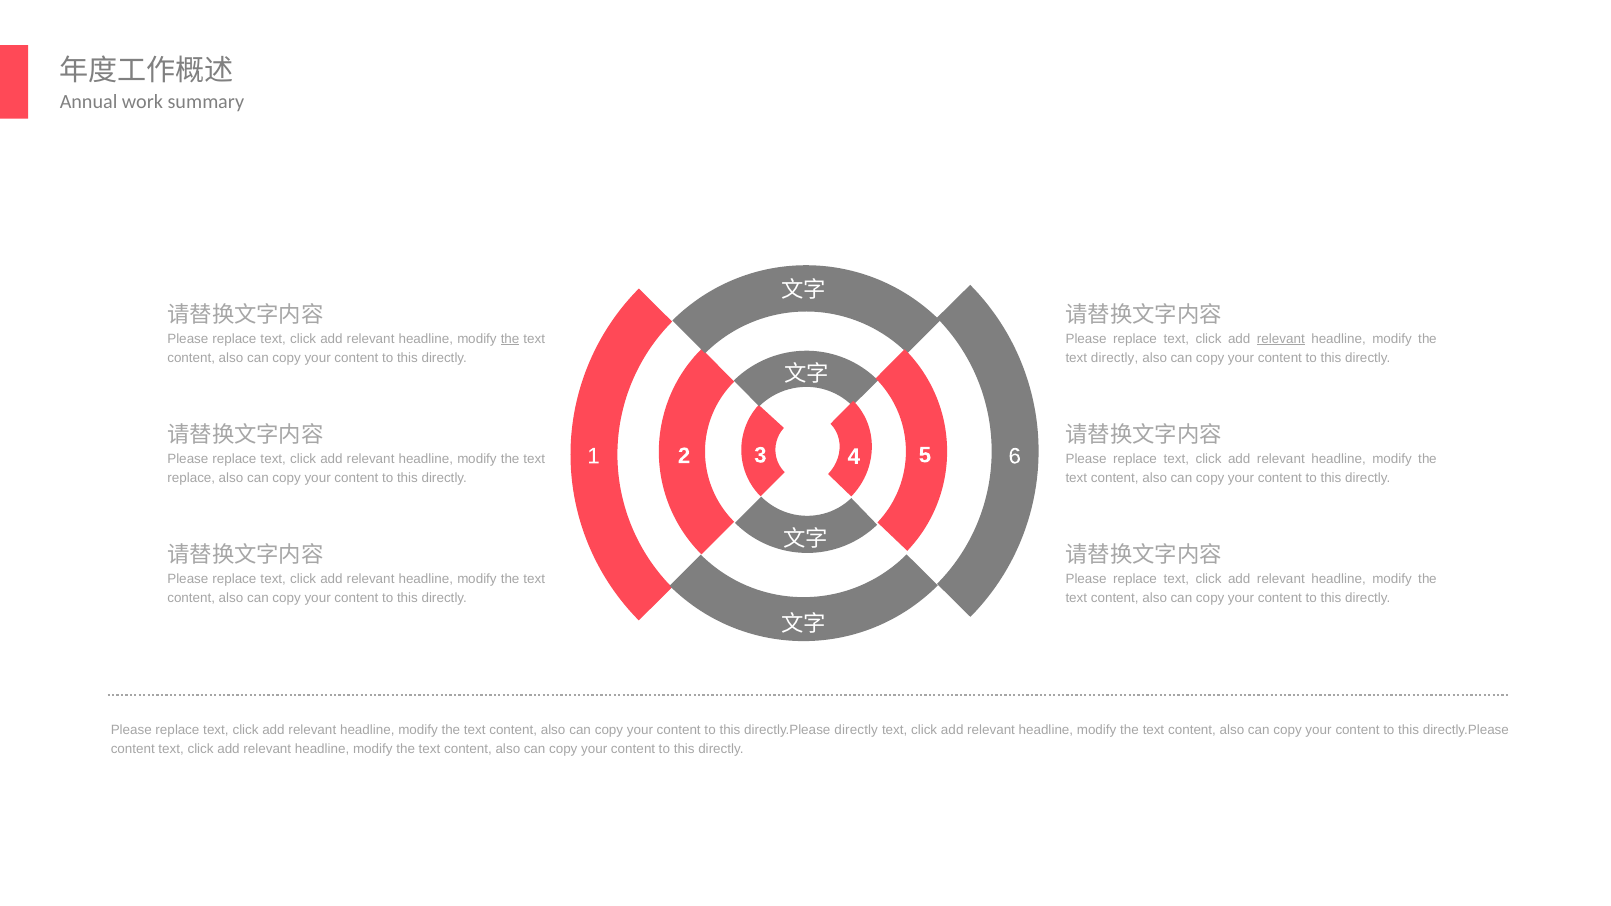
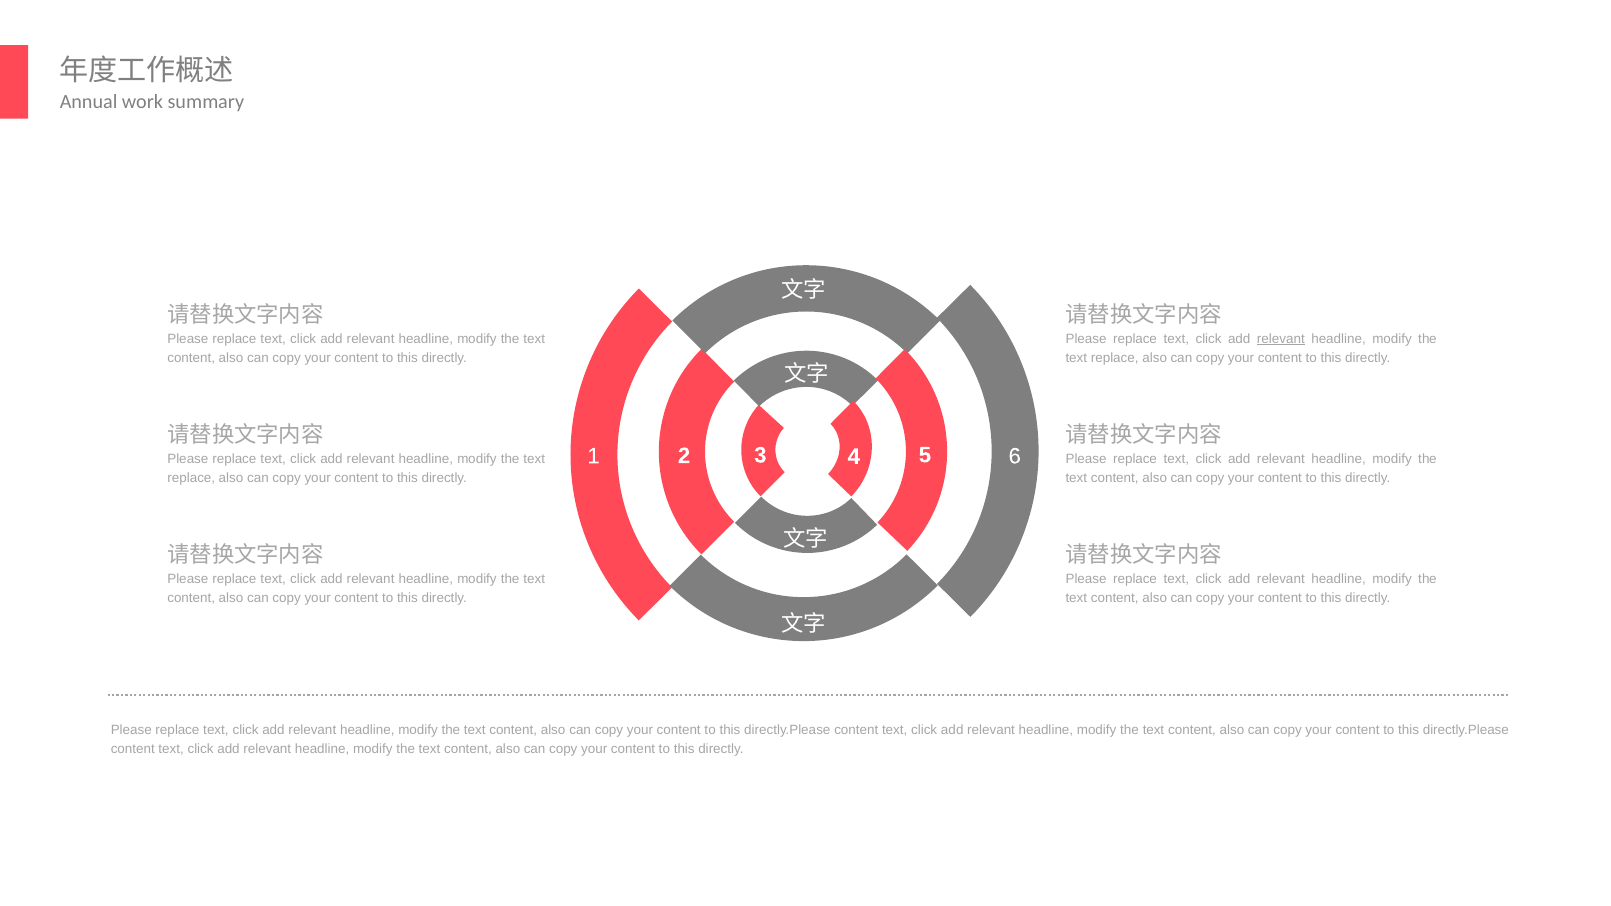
the at (510, 339) underline: present -> none
directly at (1115, 358): directly -> replace
directly at (856, 730): directly -> content
